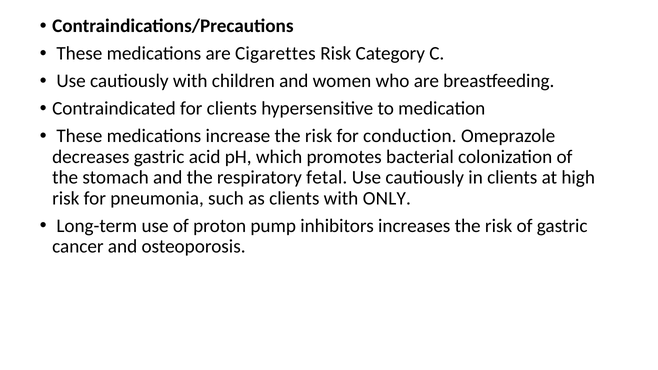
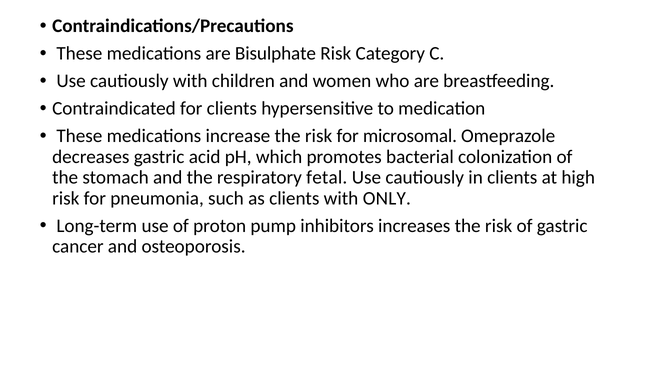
Cigarettes: Cigarettes -> Bisulphate
conduction: conduction -> microsomal
